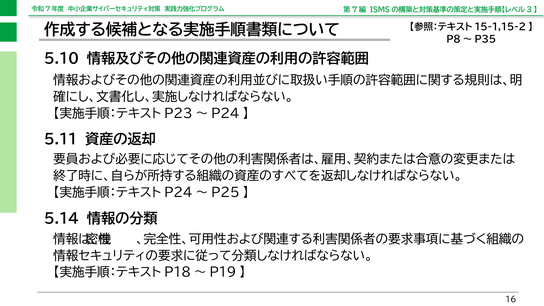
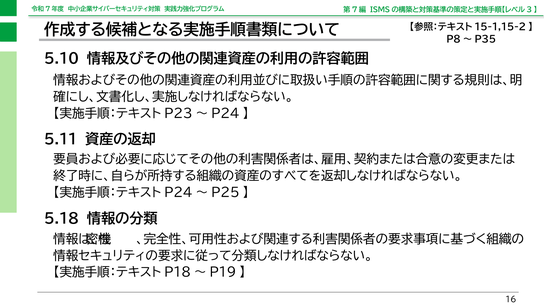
5.14: 5.14 -> 5.18
